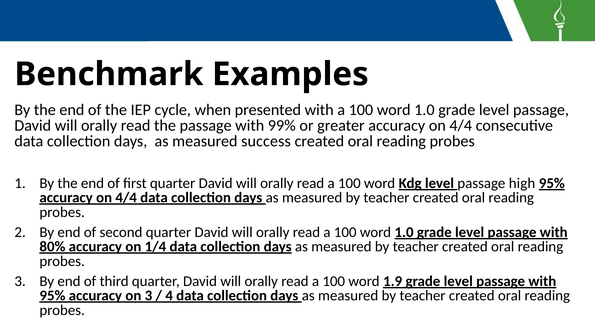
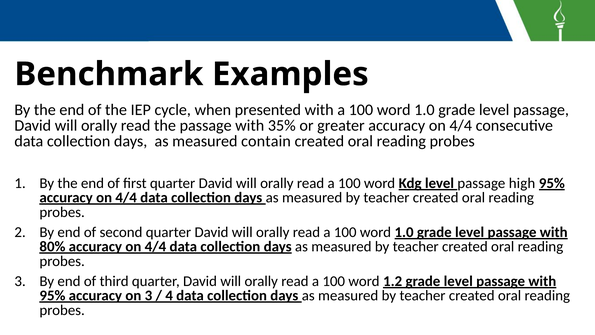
99%: 99% -> 35%
success: success -> contain
80% accuracy on 1/4: 1/4 -> 4/4
1.9: 1.9 -> 1.2
